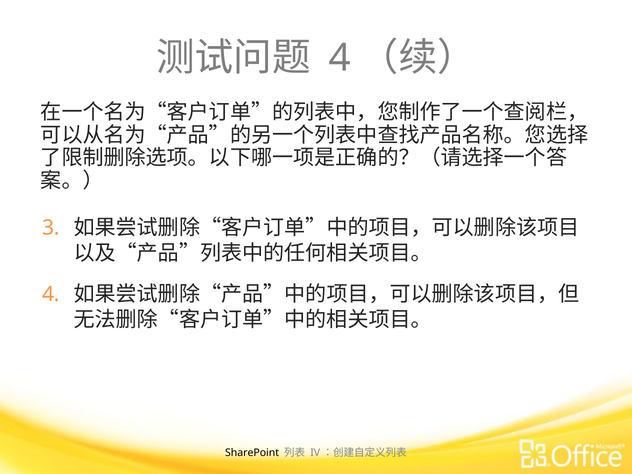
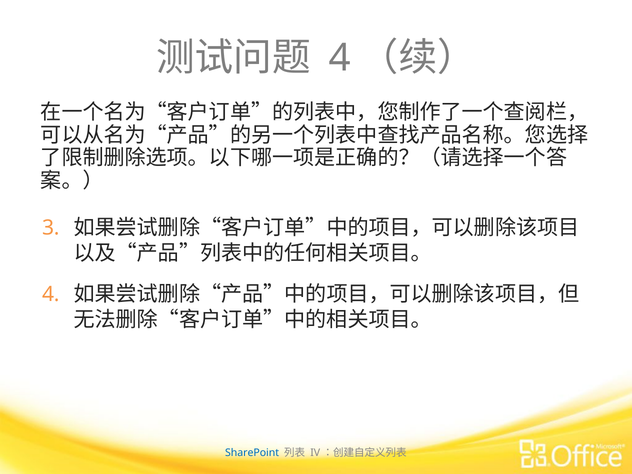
SharePoint colour: black -> blue
